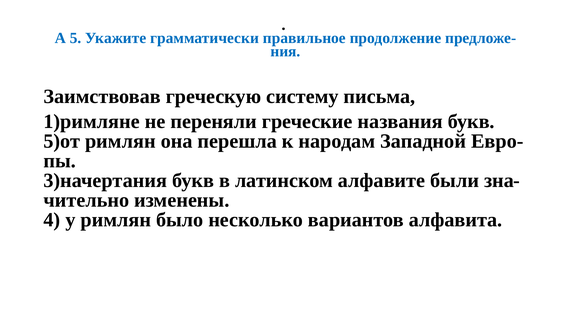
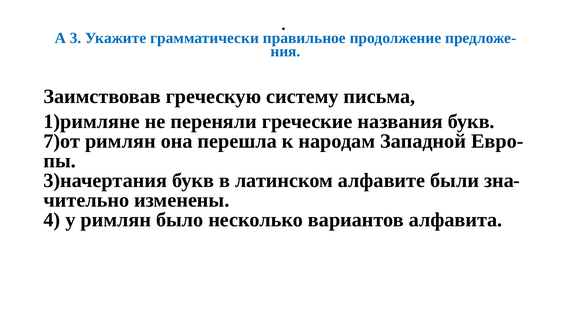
5: 5 -> 3
5)от: 5)от -> 7)от
